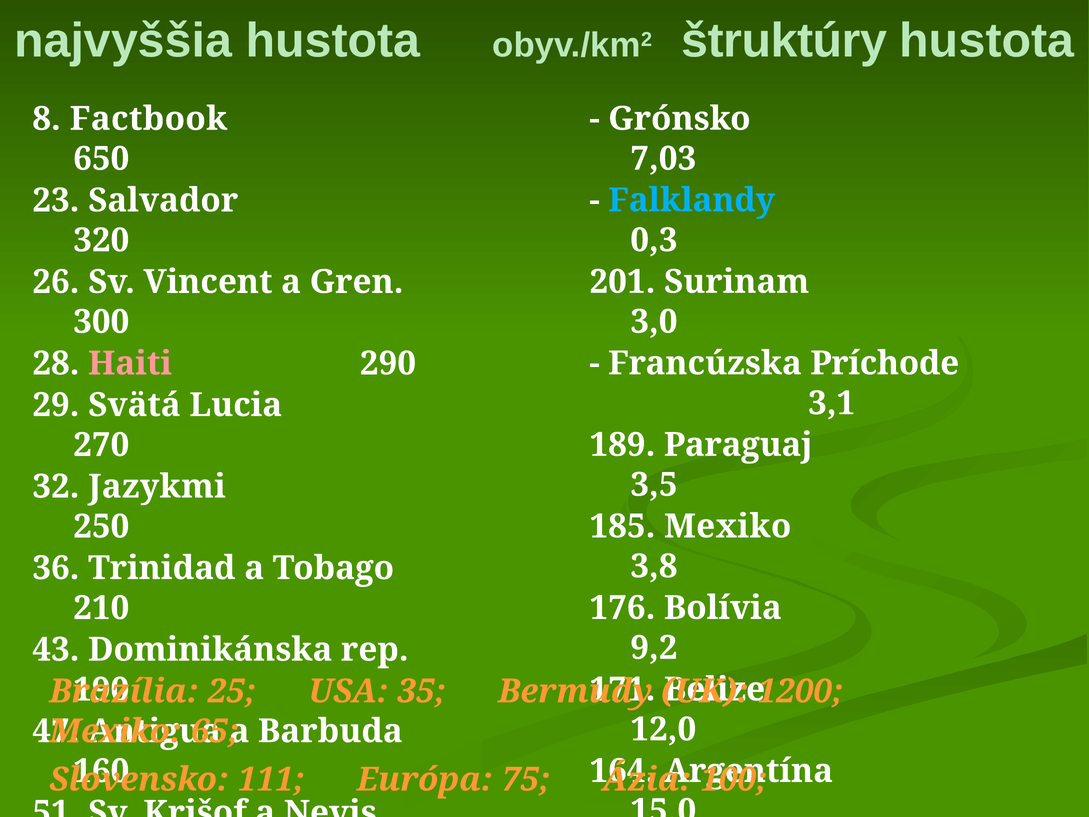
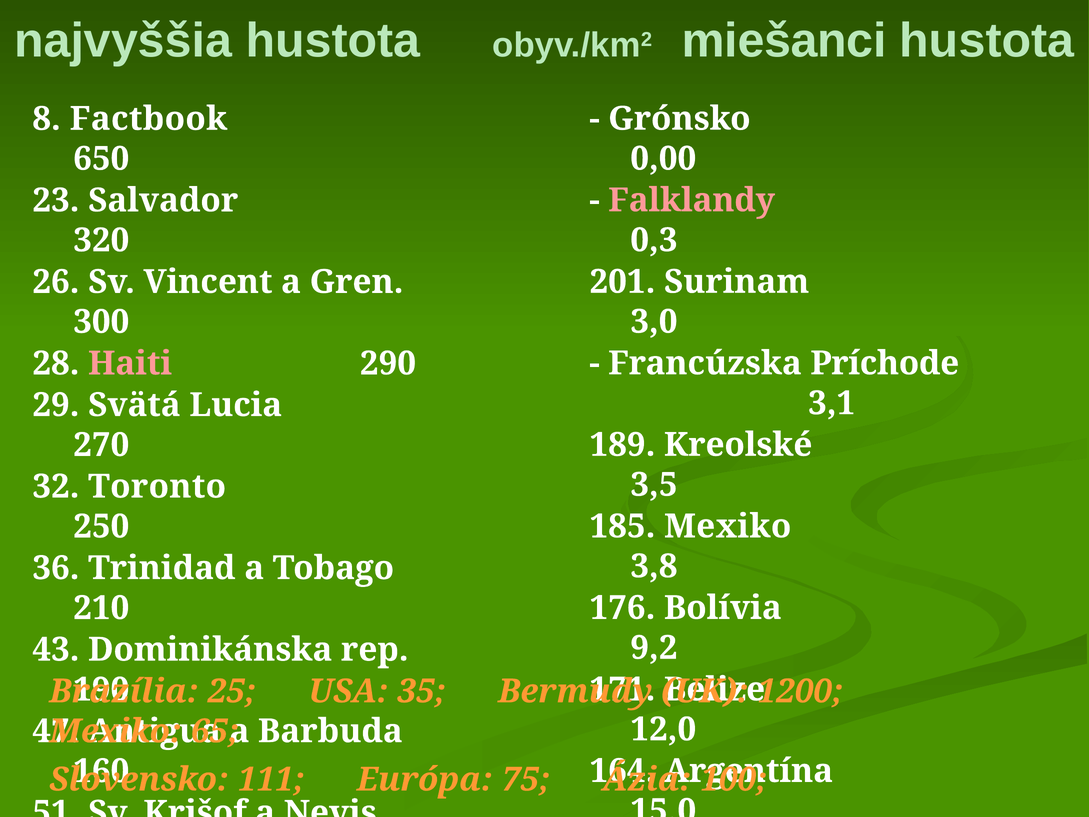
štruktúry: štruktúry -> miešanci
7,03: 7,03 -> 0,00
Falklandy colour: light blue -> pink
189 Paraguaj: Paraguaj -> Kreolské
Jazykmi: Jazykmi -> Toronto
